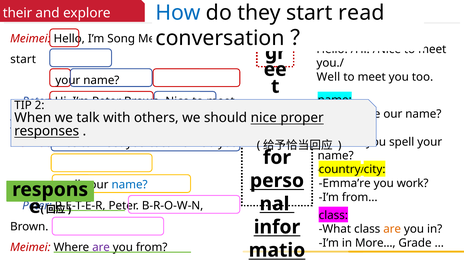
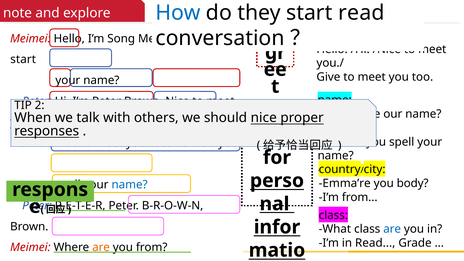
their: their -> note
Well: Well -> Give
work: work -> body
are at (392, 229) colour: orange -> blue
in More: More -> Read
are at (101, 247) colour: purple -> orange
